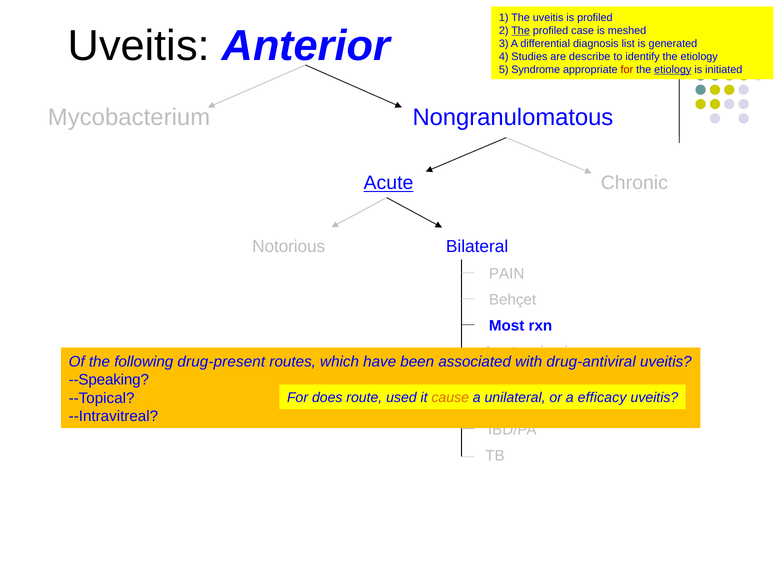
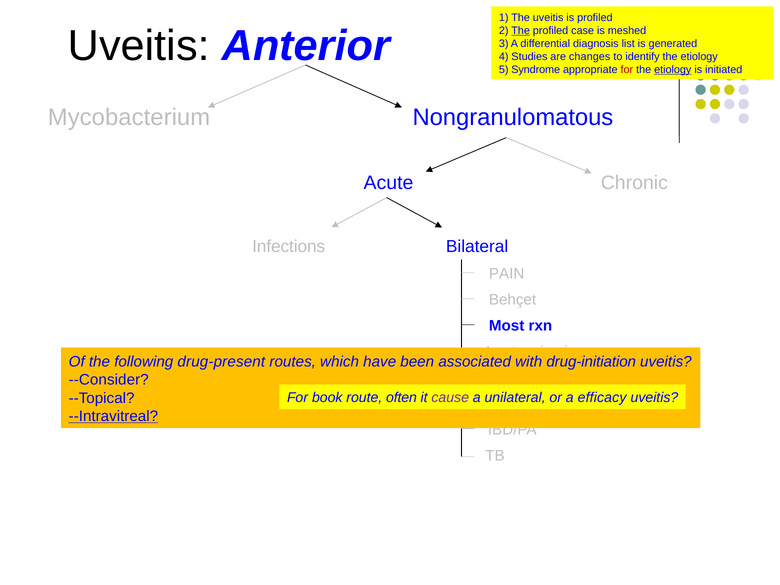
describe: describe -> changes
Acute underline: present -> none
Notorious: Notorious -> Infections
drug-antiviral: drug-antiviral -> drug-initiation
--Speaking: --Speaking -> --Consider
does: does -> book
used: used -> often
cause colour: orange -> purple
--Intravitreal underline: none -> present
